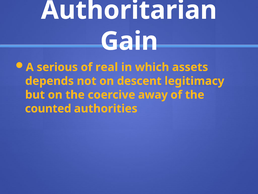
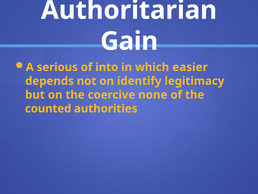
real: real -> into
assets: assets -> easier
descent: descent -> identify
away: away -> none
